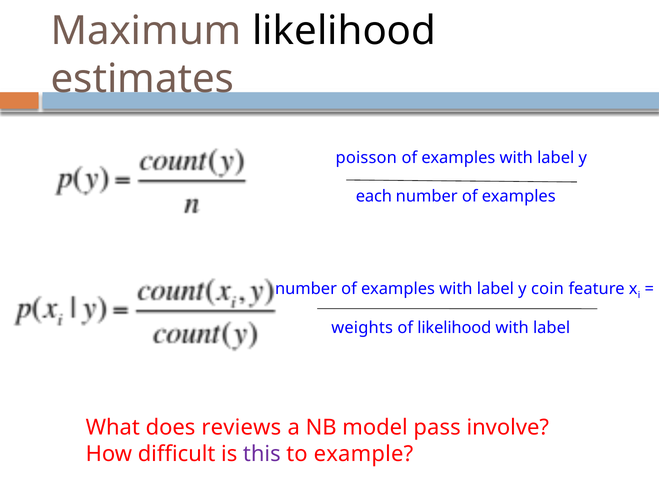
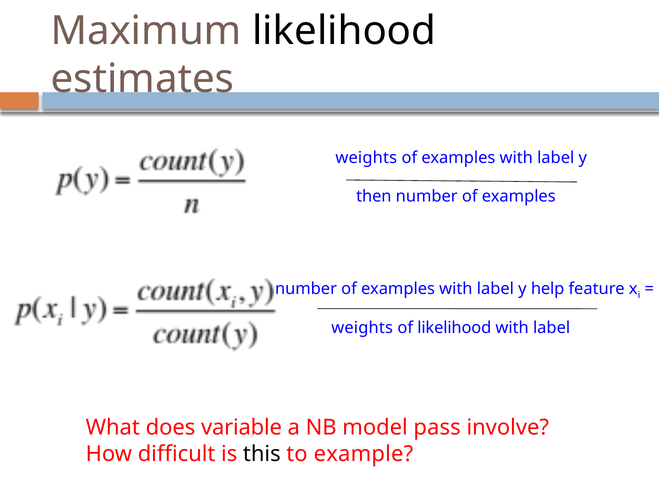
poisson at (366, 158): poisson -> weights
each: each -> then
coin: coin -> help
reviews: reviews -> variable
this colour: purple -> black
